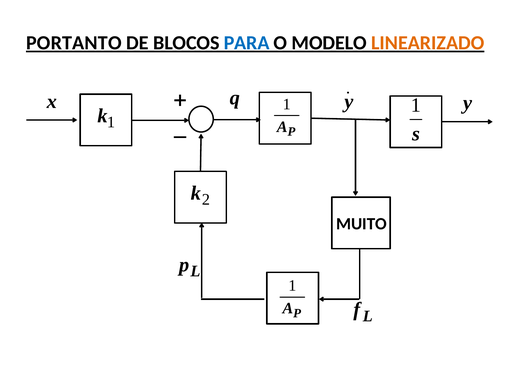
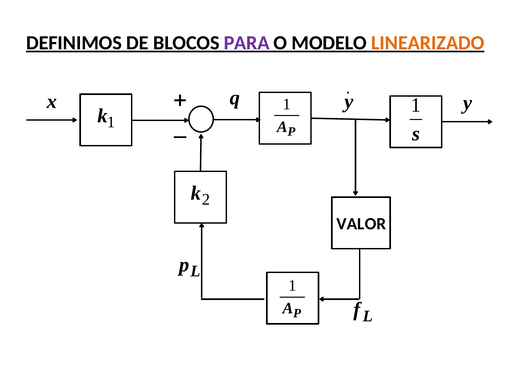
PORTANTO: PORTANTO -> DEFINIMOS
PARA colour: blue -> purple
MUITO: MUITO -> VALOR
